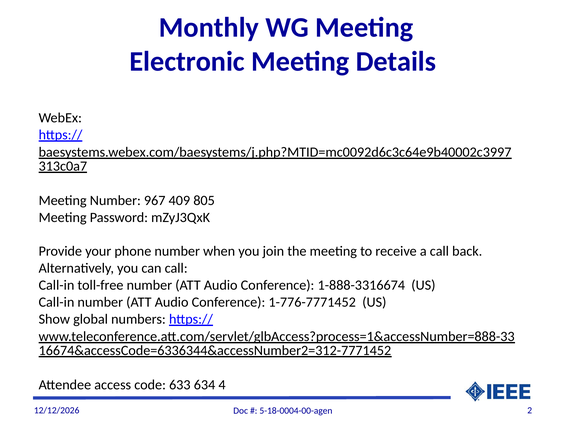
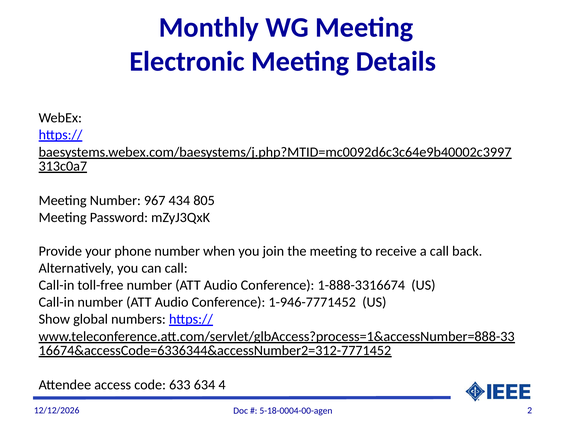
409: 409 -> 434
1-776-7771452: 1-776-7771452 -> 1-946-7771452
